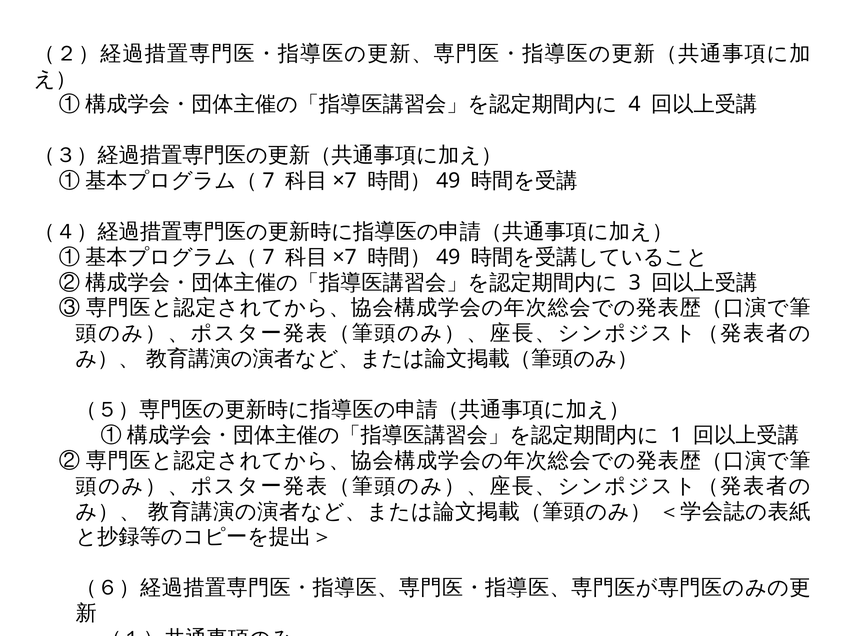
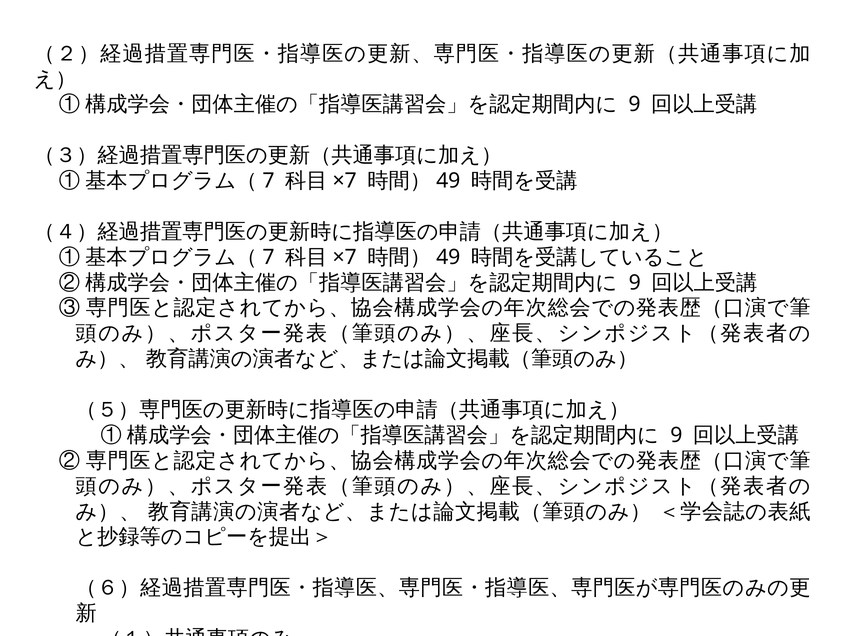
4 at (635, 105): 4 -> 9
3 at (635, 283): 3 -> 9
1 at (676, 436): 1 -> 9
